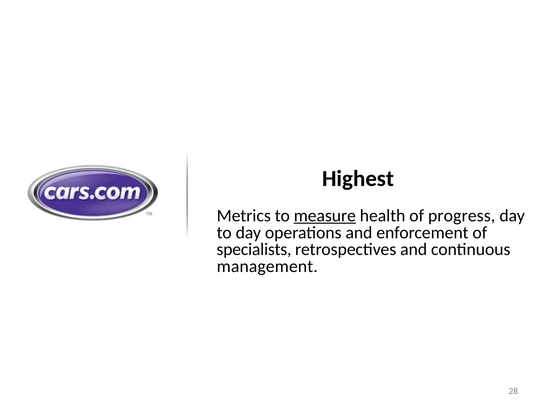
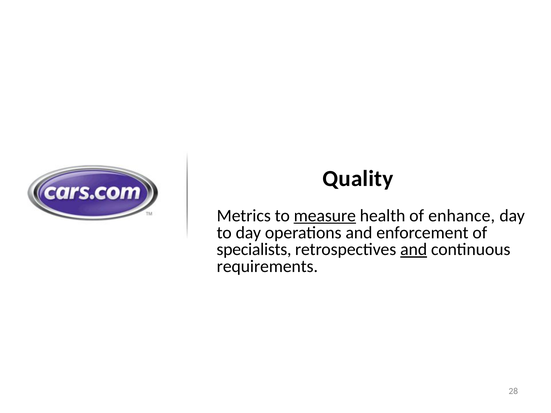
Highest: Highest -> Quality
progress: progress -> enhance
and at (414, 250) underline: none -> present
management: management -> requirements
